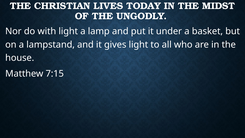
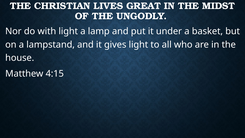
TODAY: TODAY -> GREAT
7:15: 7:15 -> 4:15
